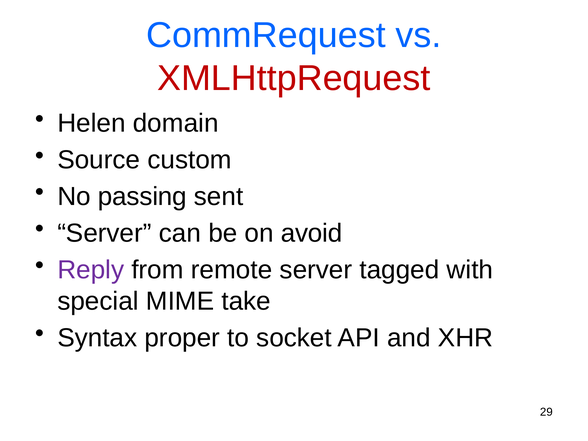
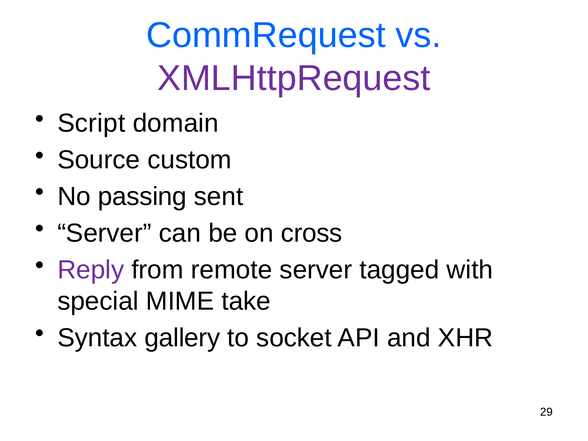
XMLHttpRequest colour: red -> purple
Helen: Helen -> Script
avoid: avoid -> cross
proper: proper -> gallery
